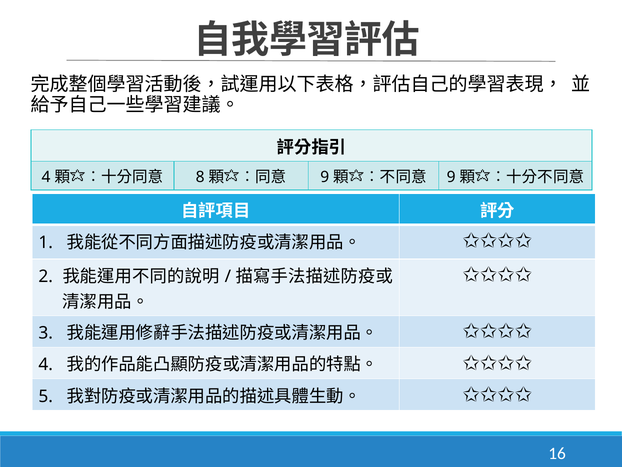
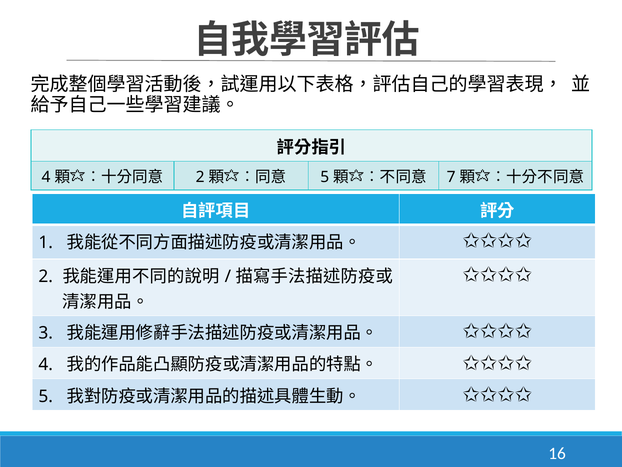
8 at (200, 177): 8 -> 2
9 at (325, 177): 9 -> 5
9 at (451, 177): 9 -> 7
